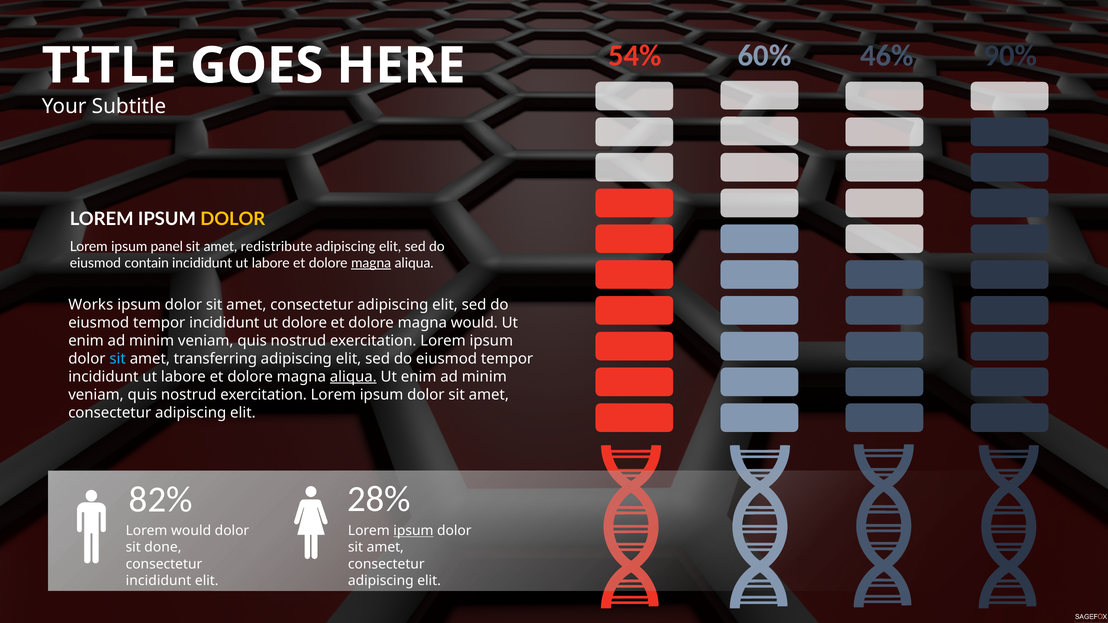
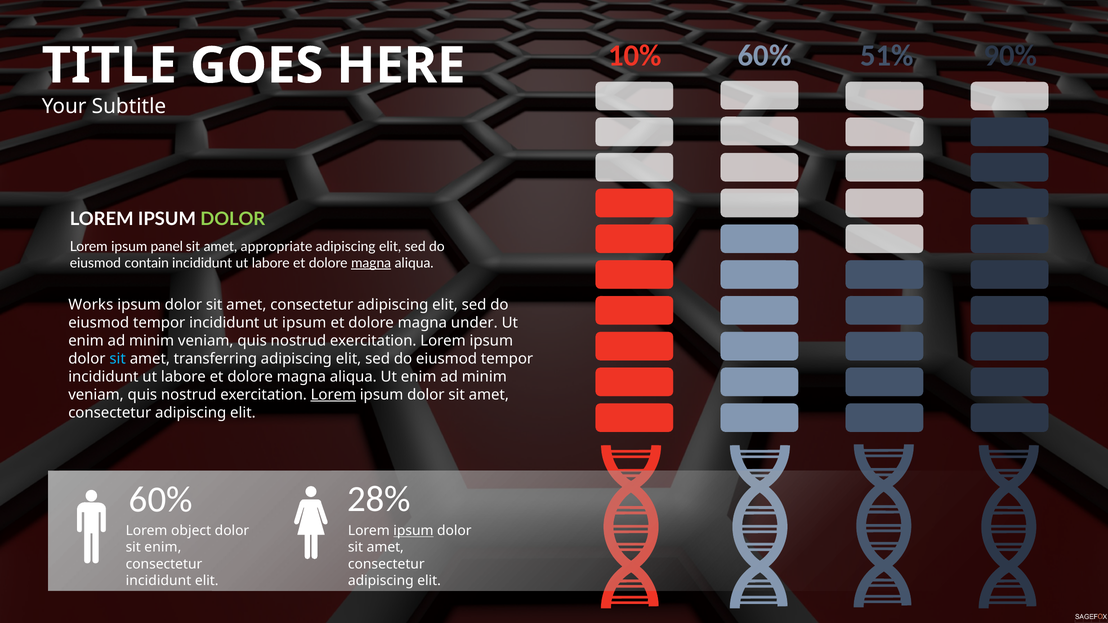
54%: 54% -> 10%
46%: 46% -> 51%
DOLOR at (233, 219) colour: yellow -> light green
redistribute: redistribute -> appropriate
ut dolore: dolore -> ipsum
magna would: would -> under
aliqua at (353, 377) underline: present -> none
Lorem at (333, 395) underline: none -> present
82% at (161, 500): 82% -> 60%
Lorem would: would -> object
sit done: done -> enim
